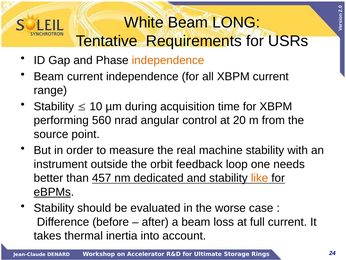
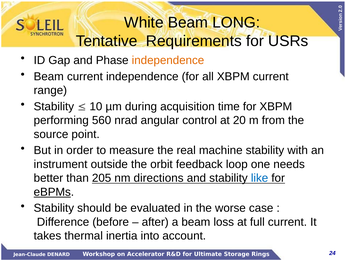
457: 457 -> 205
dedicated: dedicated -> directions
like colour: orange -> blue
